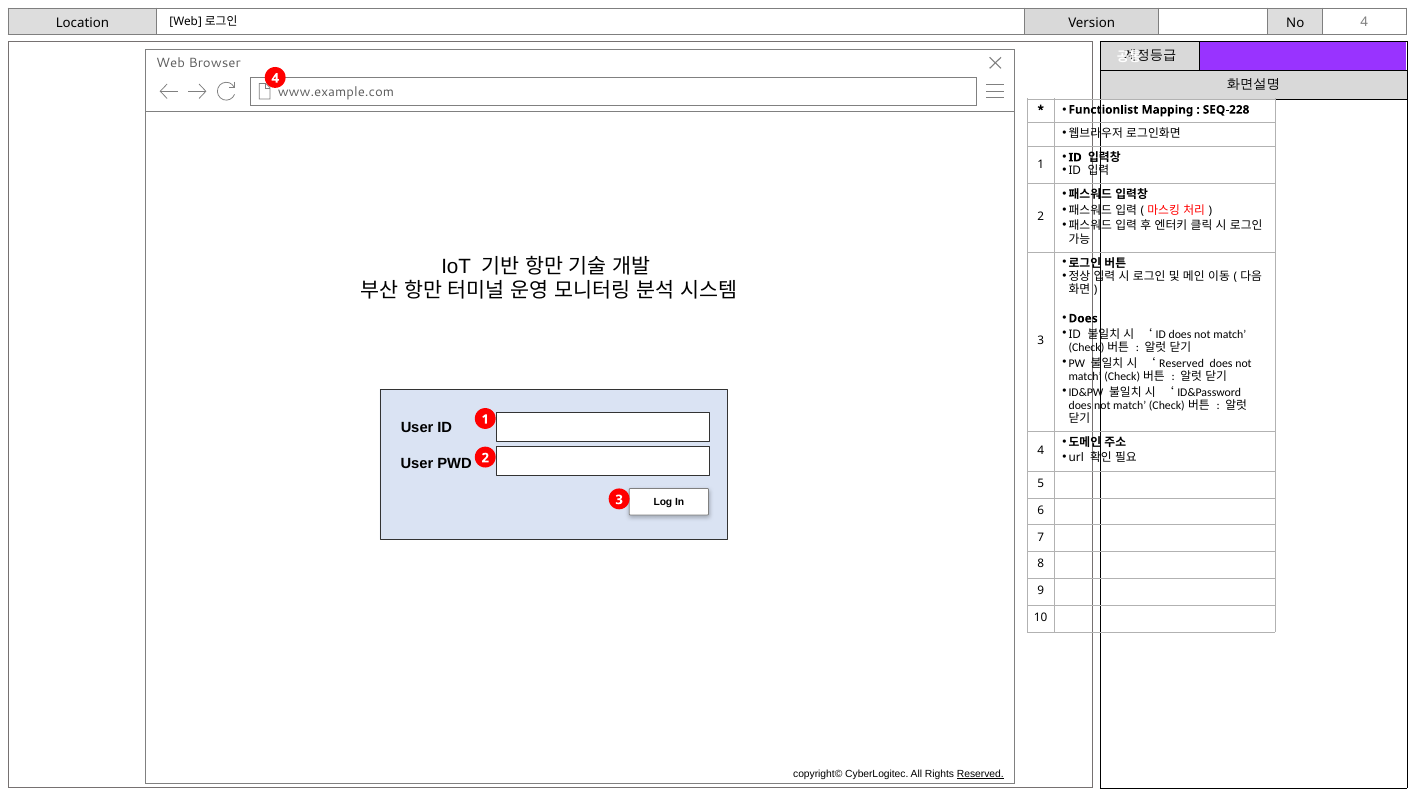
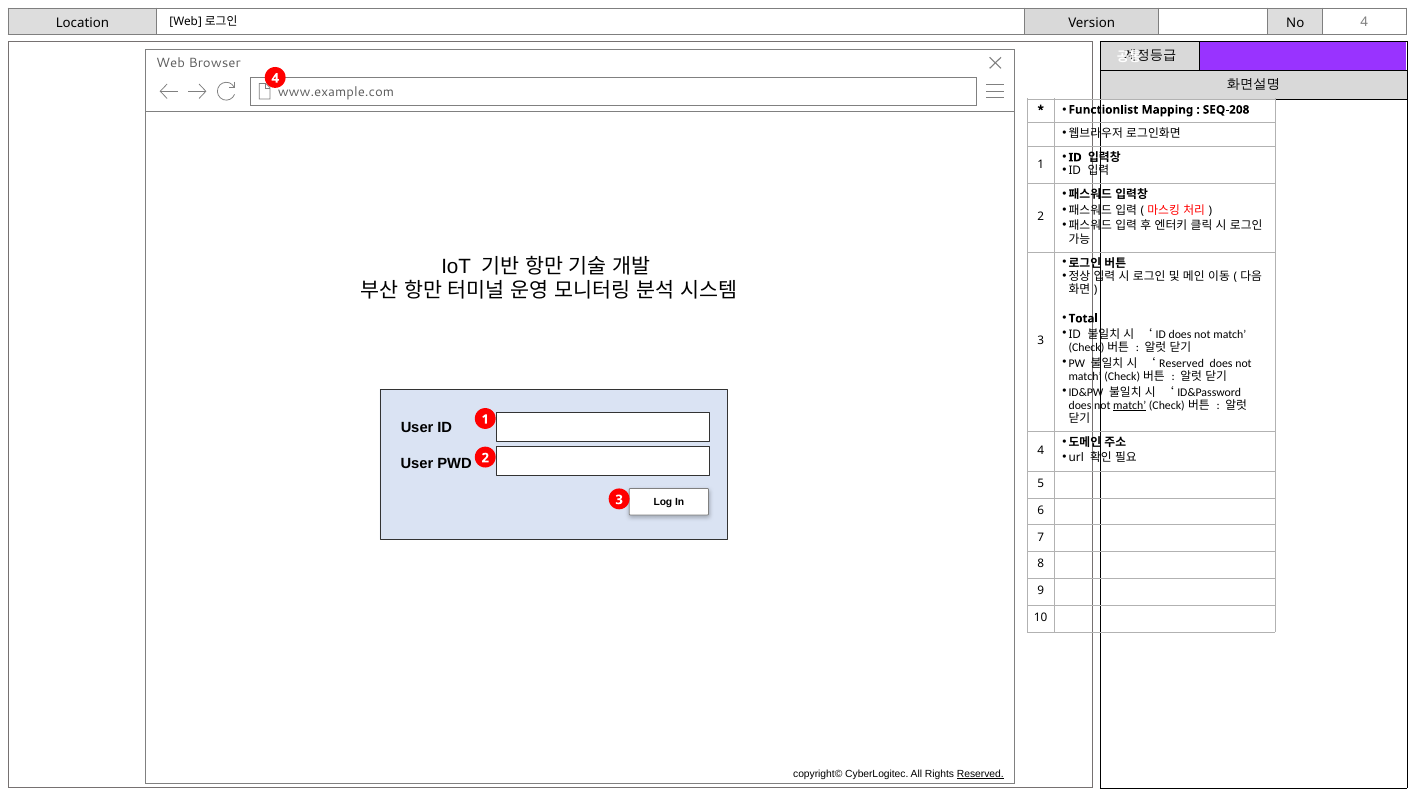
SEQ-228: SEQ-228 -> SEQ-208
Does at (1083, 318): Does -> Total
match at (1130, 405) underline: none -> present
